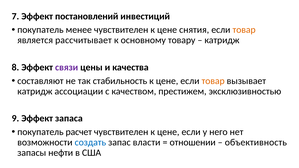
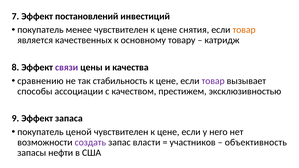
рассчитывает: рассчитывает -> качественных
составляют: составляют -> сравнению
товар at (213, 81) colour: orange -> purple
катридж at (35, 91): катридж -> способы
расчет: расчет -> ценой
создать colour: blue -> purple
отношении: отношении -> участников
